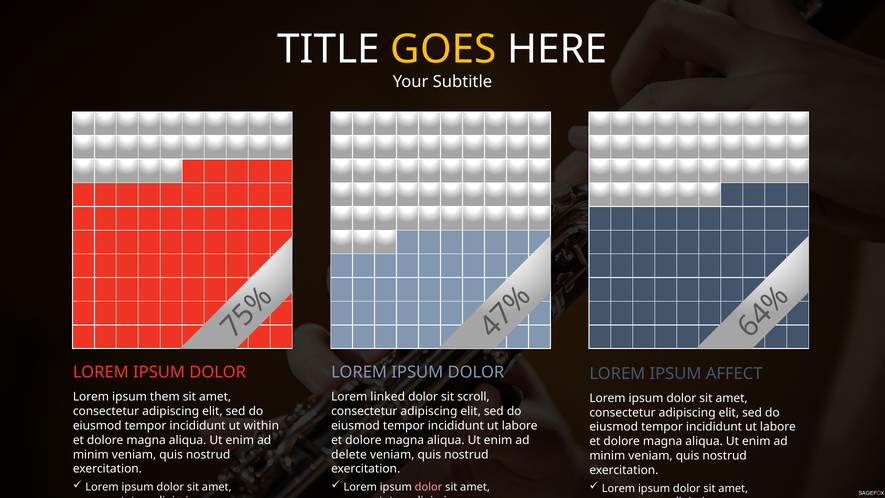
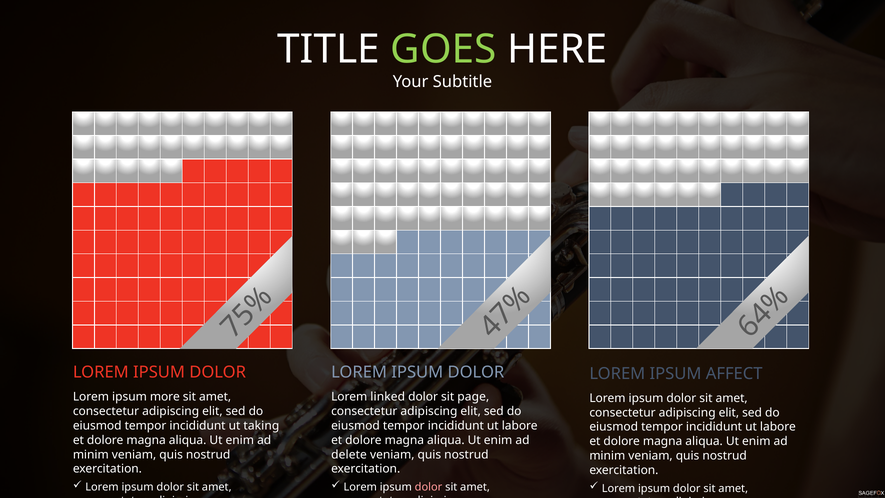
GOES colour: yellow -> light green
them: them -> more
scroll: scroll -> page
within: within -> taking
